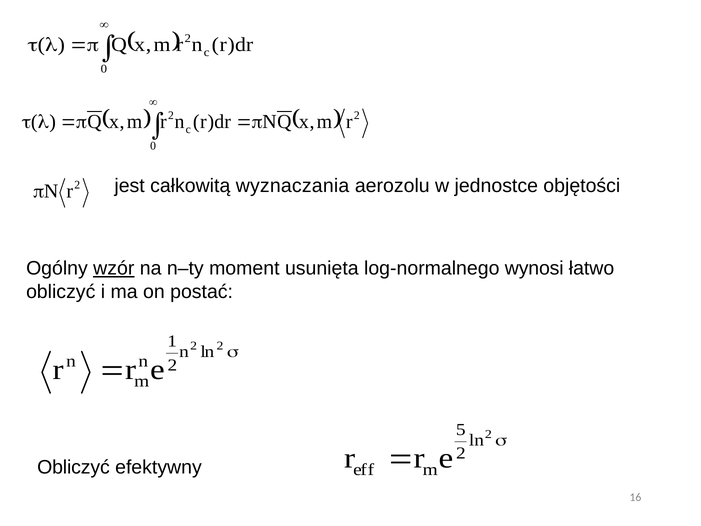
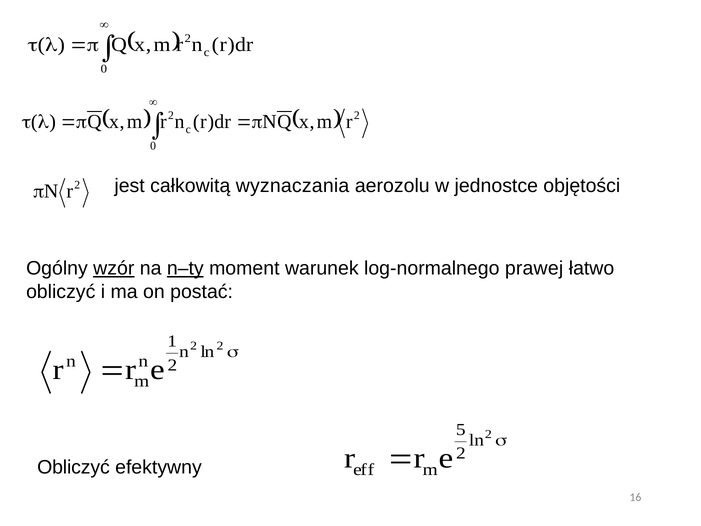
n–ty underline: none -> present
usunięta: usunięta -> warunek
wynosi: wynosi -> prawej
